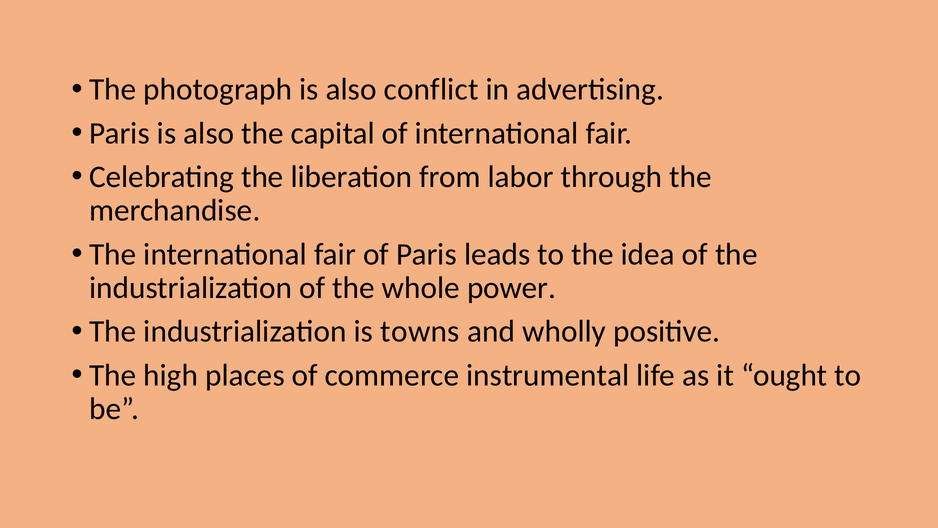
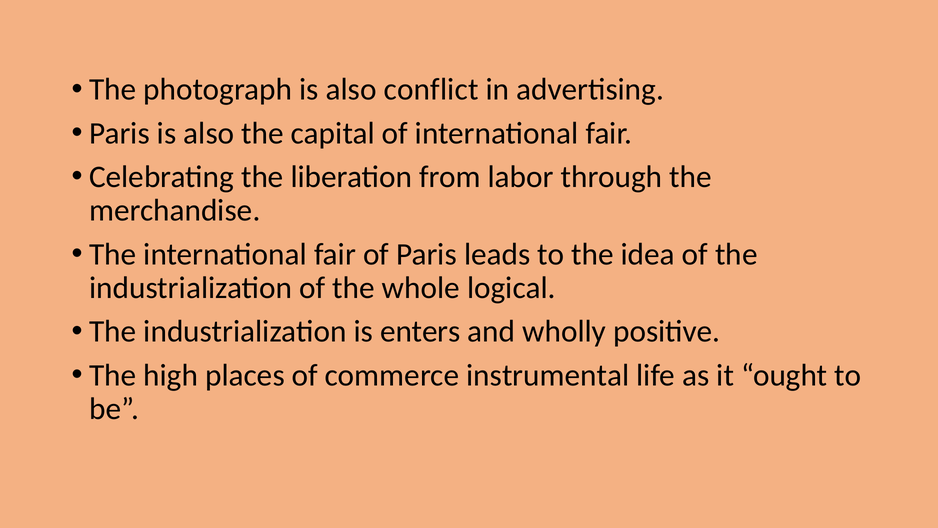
power: power -> logical
towns: towns -> enters
